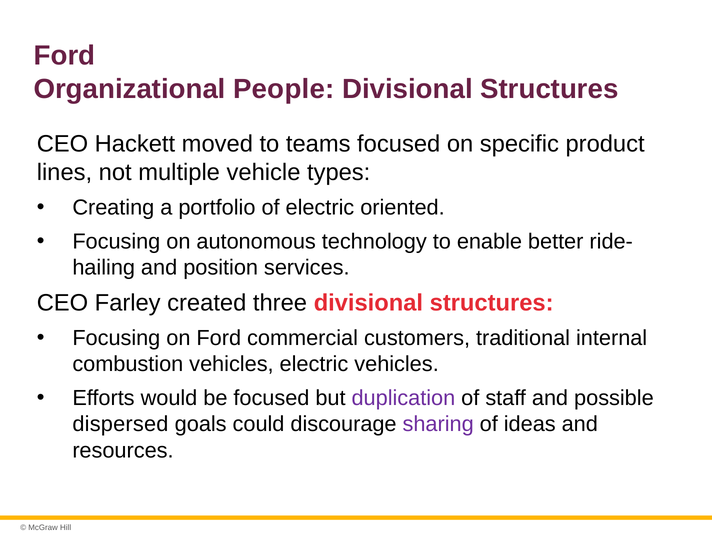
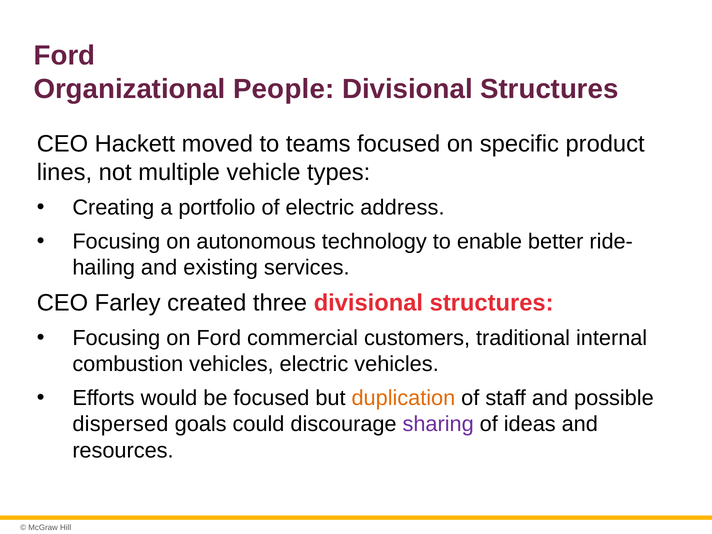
oriented: oriented -> address
position: position -> existing
duplication colour: purple -> orange
